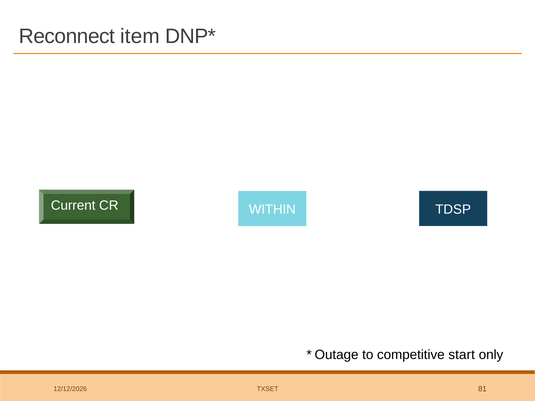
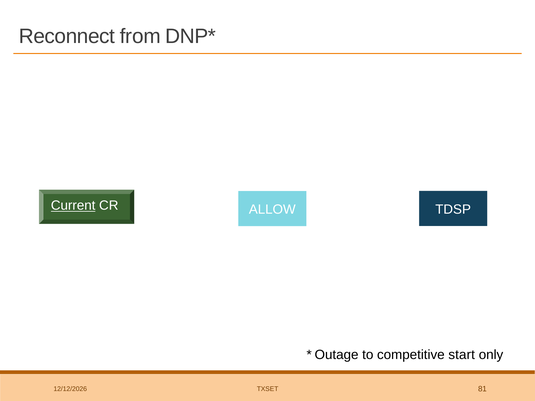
item: item -> from
Current underline: none -> present
WITHIN: WITHIN -> ALLOW
